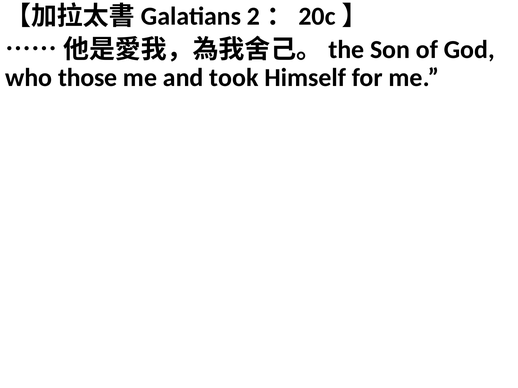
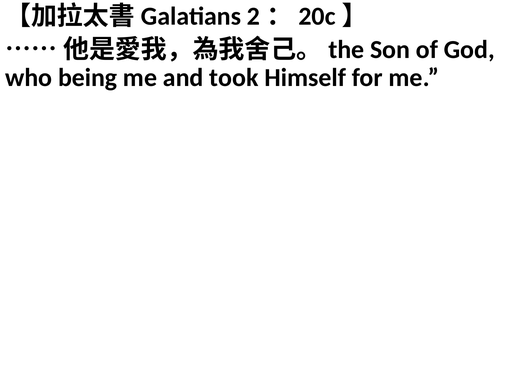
those: those -> being
